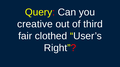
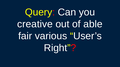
third: third -> able
clothed: clothed -> various
